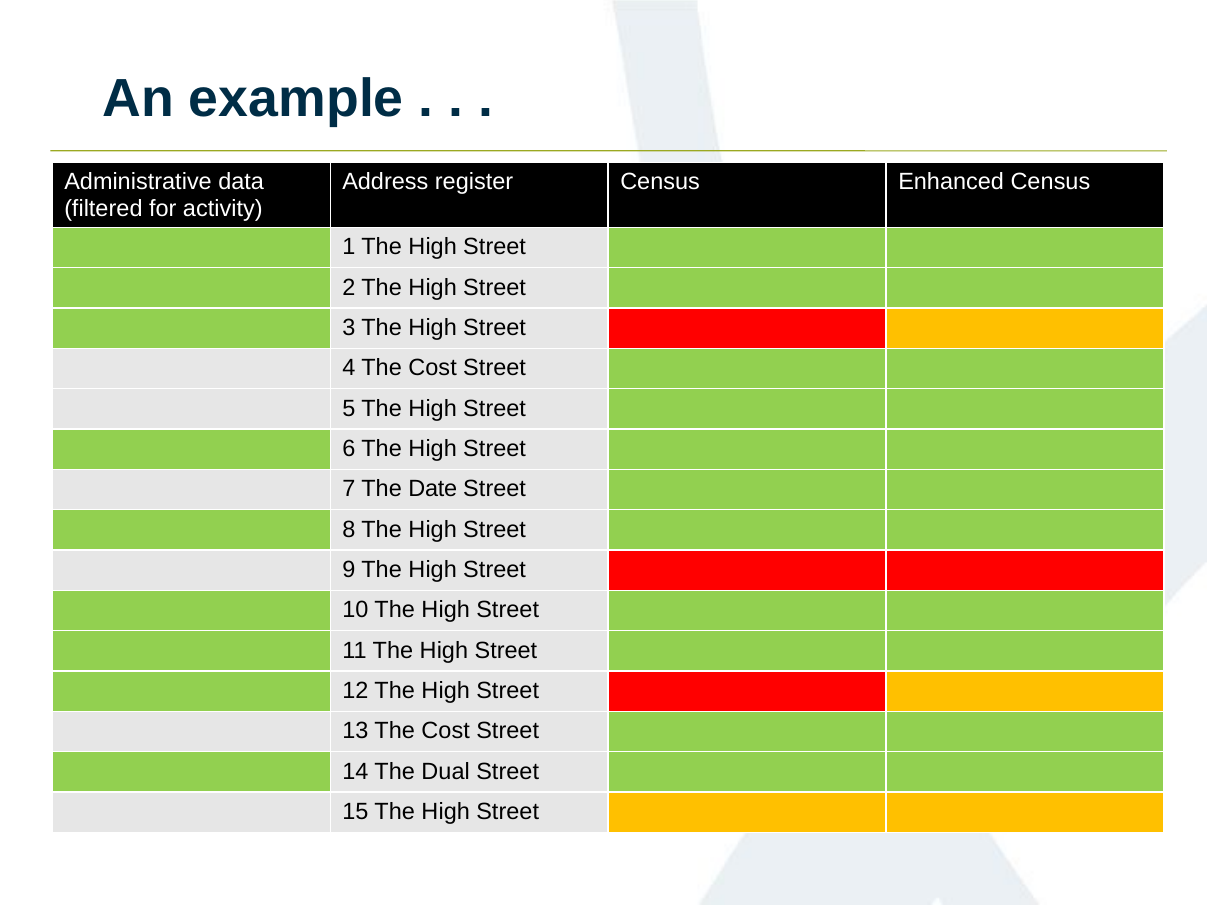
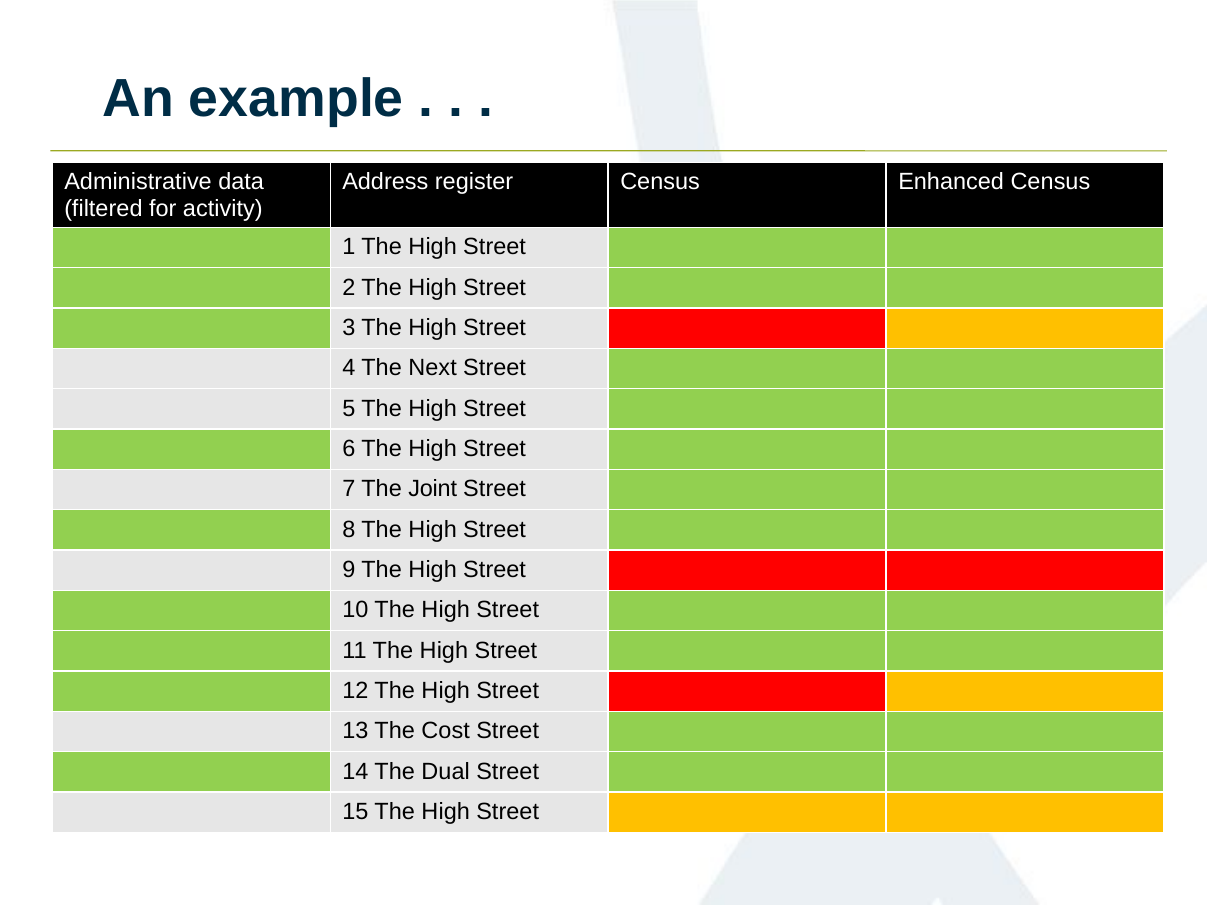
4 The Cost: Cost -> Next
Date: Date -> Joint
